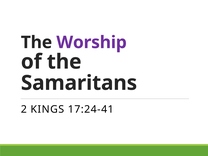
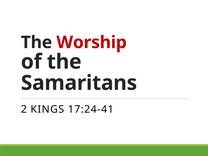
Worship colour: purple -> red
